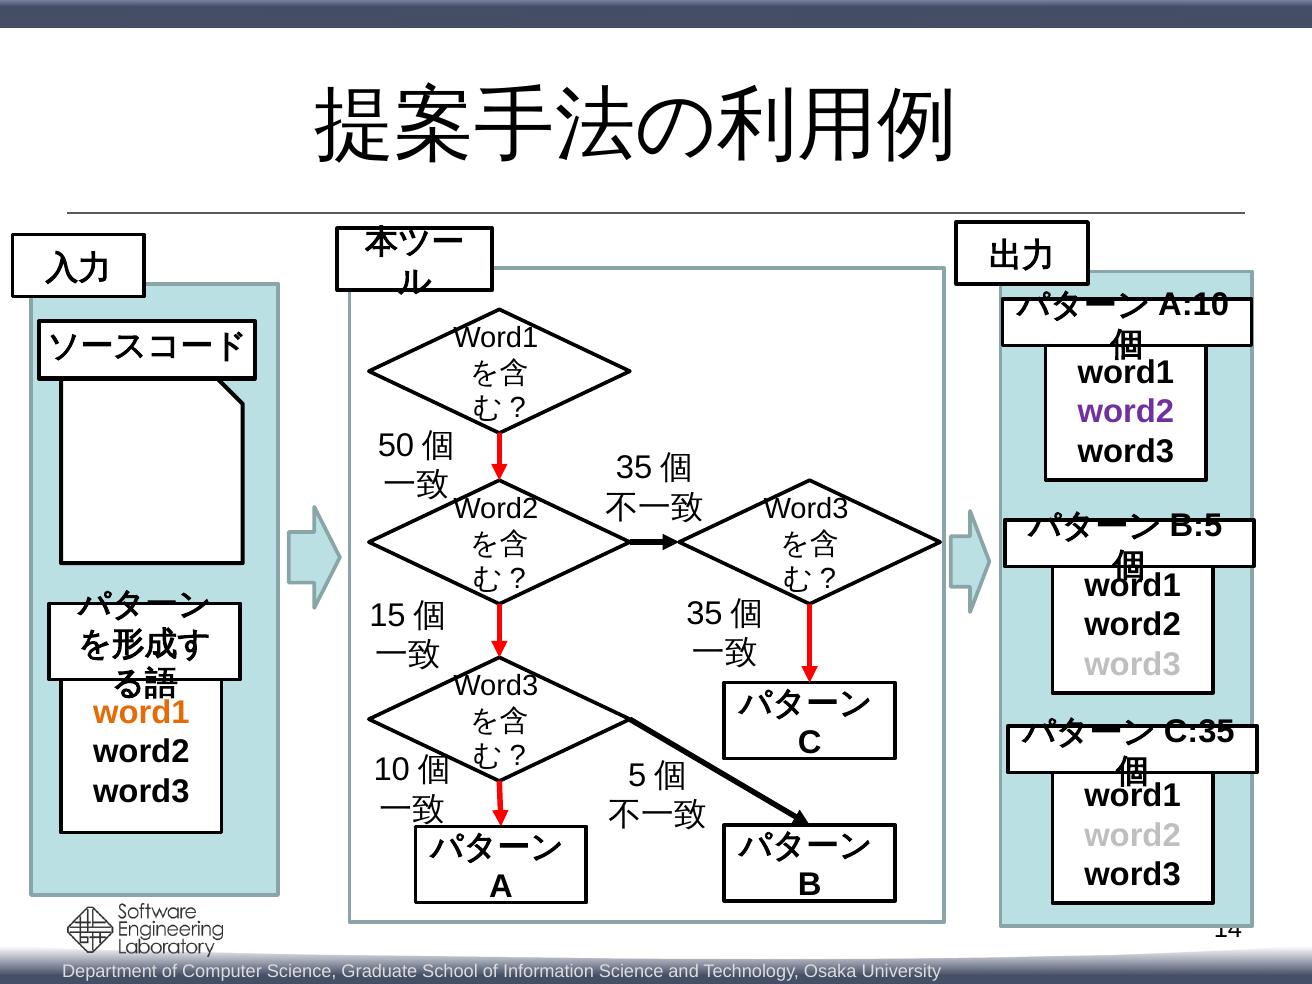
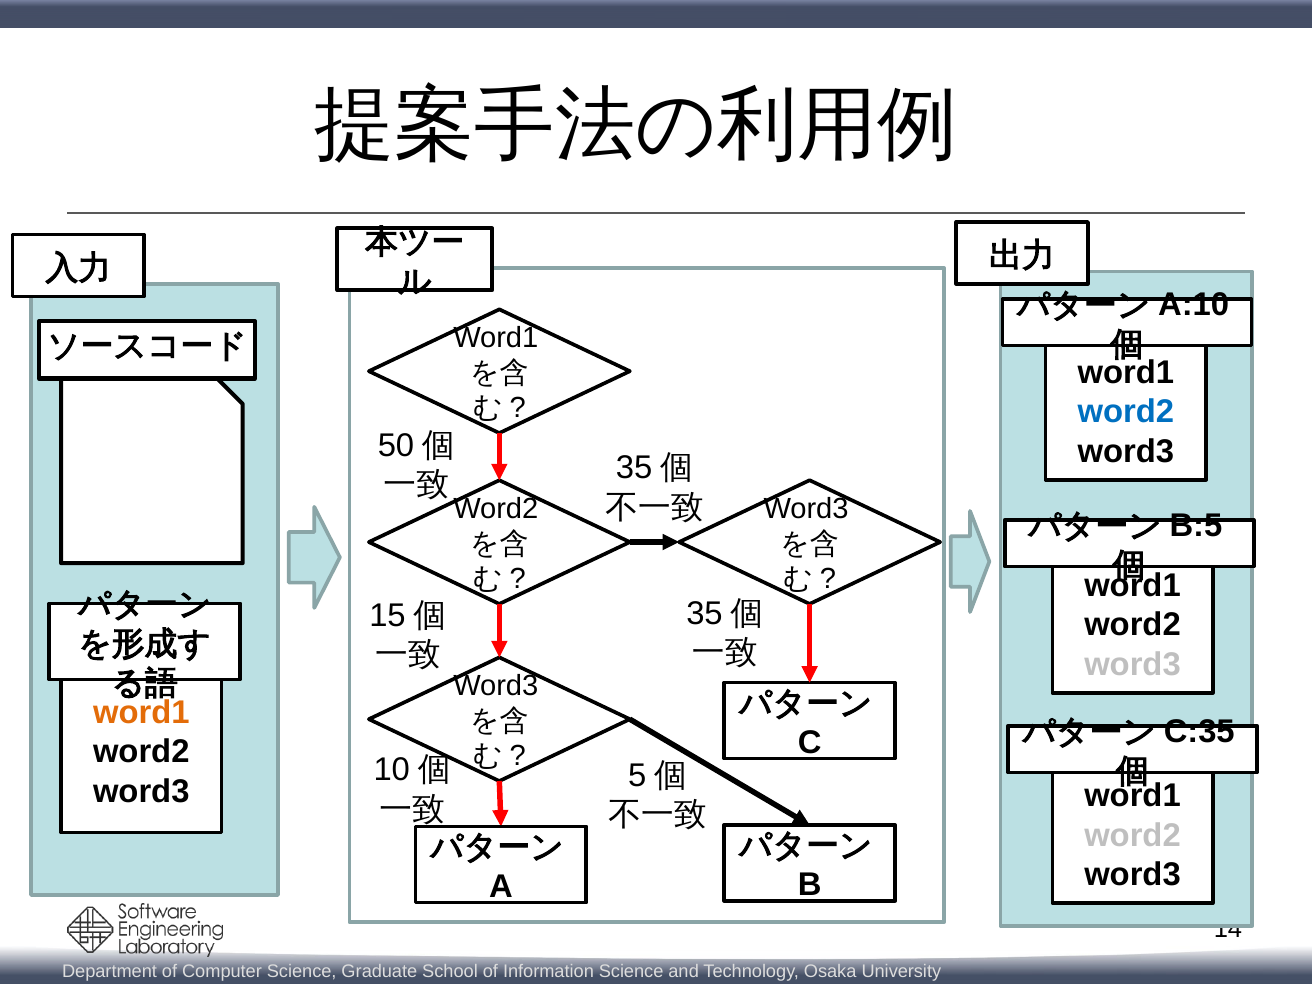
word2 at (1126, 412) colour: purple -> blue
